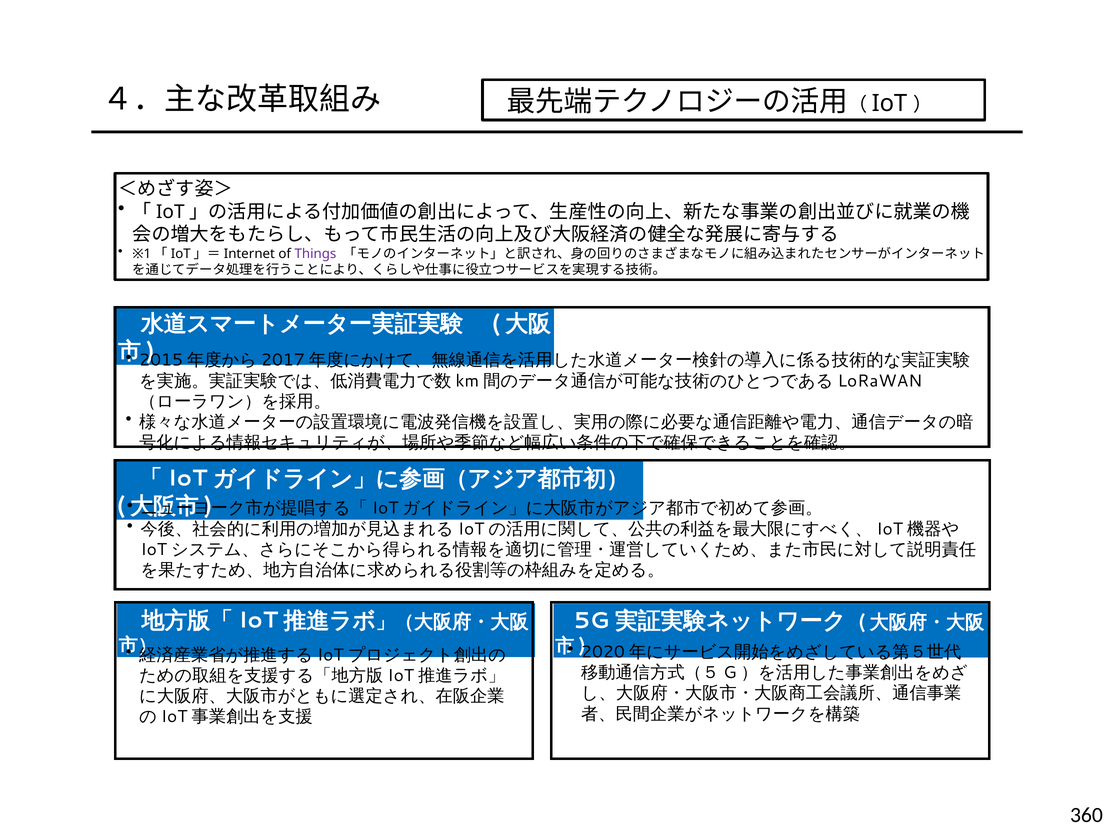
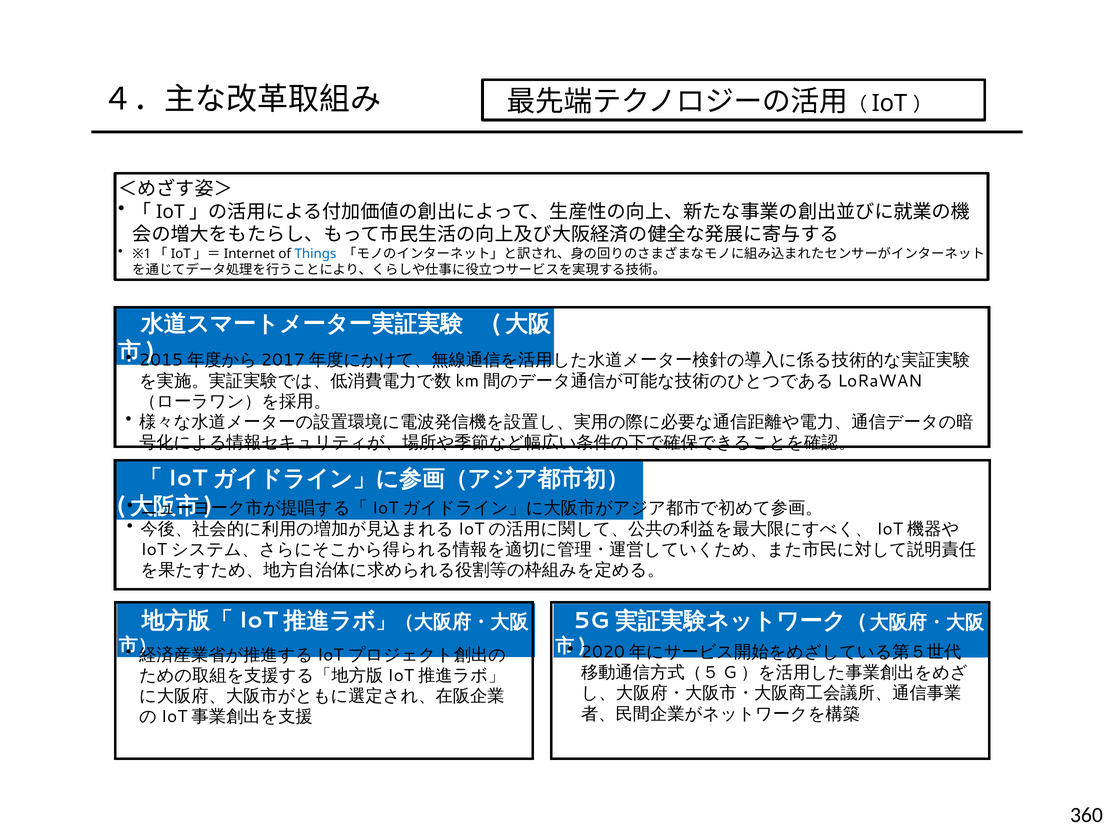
Things colour: purple -> blue
